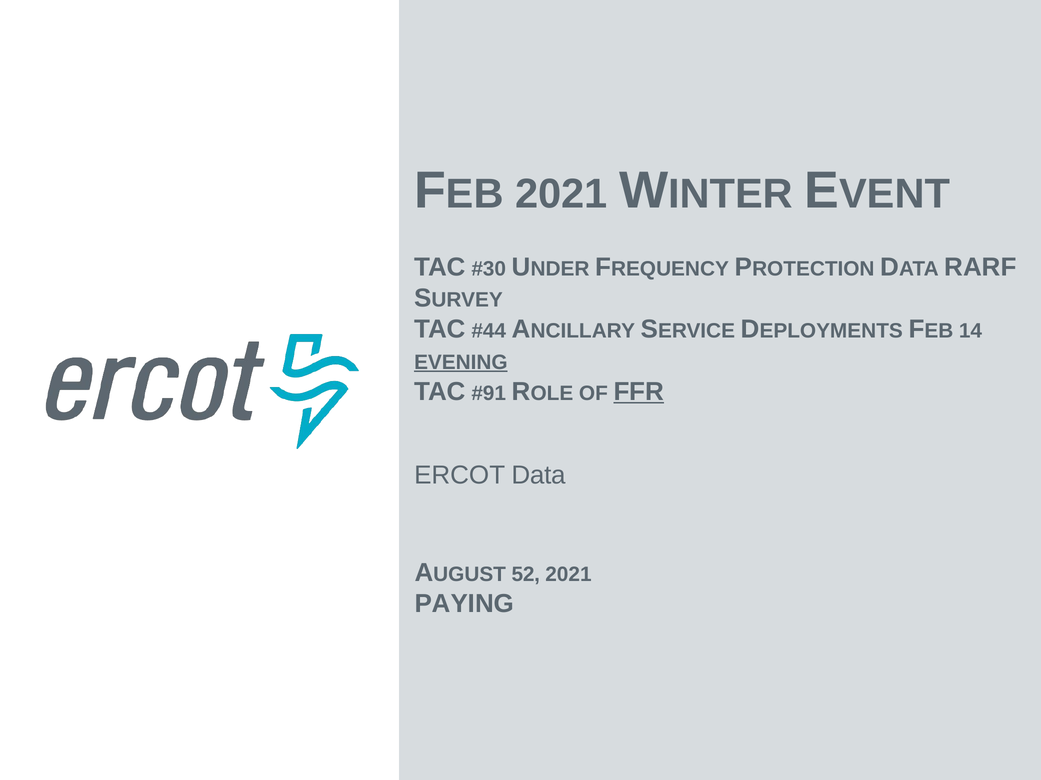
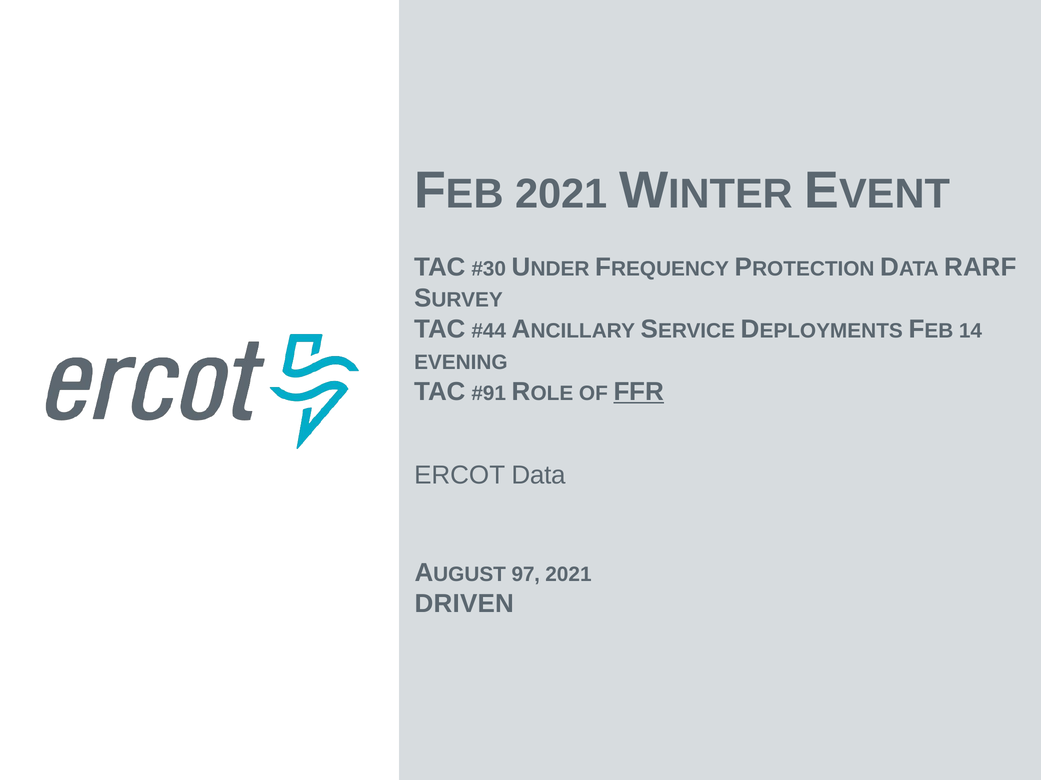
EVENING underline: present -> none
52: 52 -> 97
PAYING: PAYING -> DRIVEN
